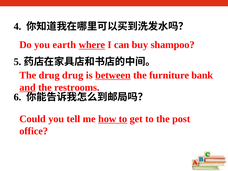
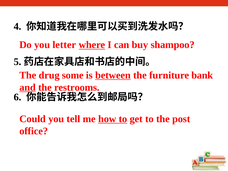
earth: earth -> letter
drug drug: drug -> some
